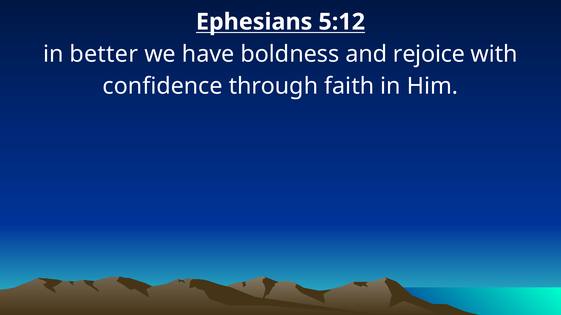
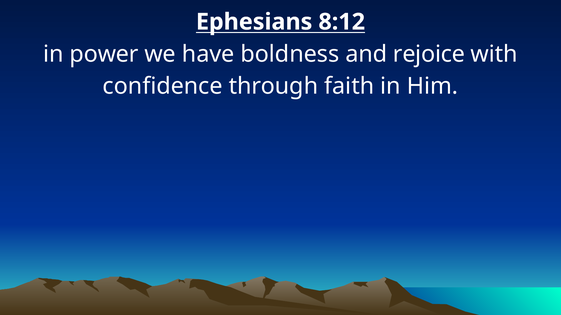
5:12: 5:12 -> 8:12
better: better -> power
